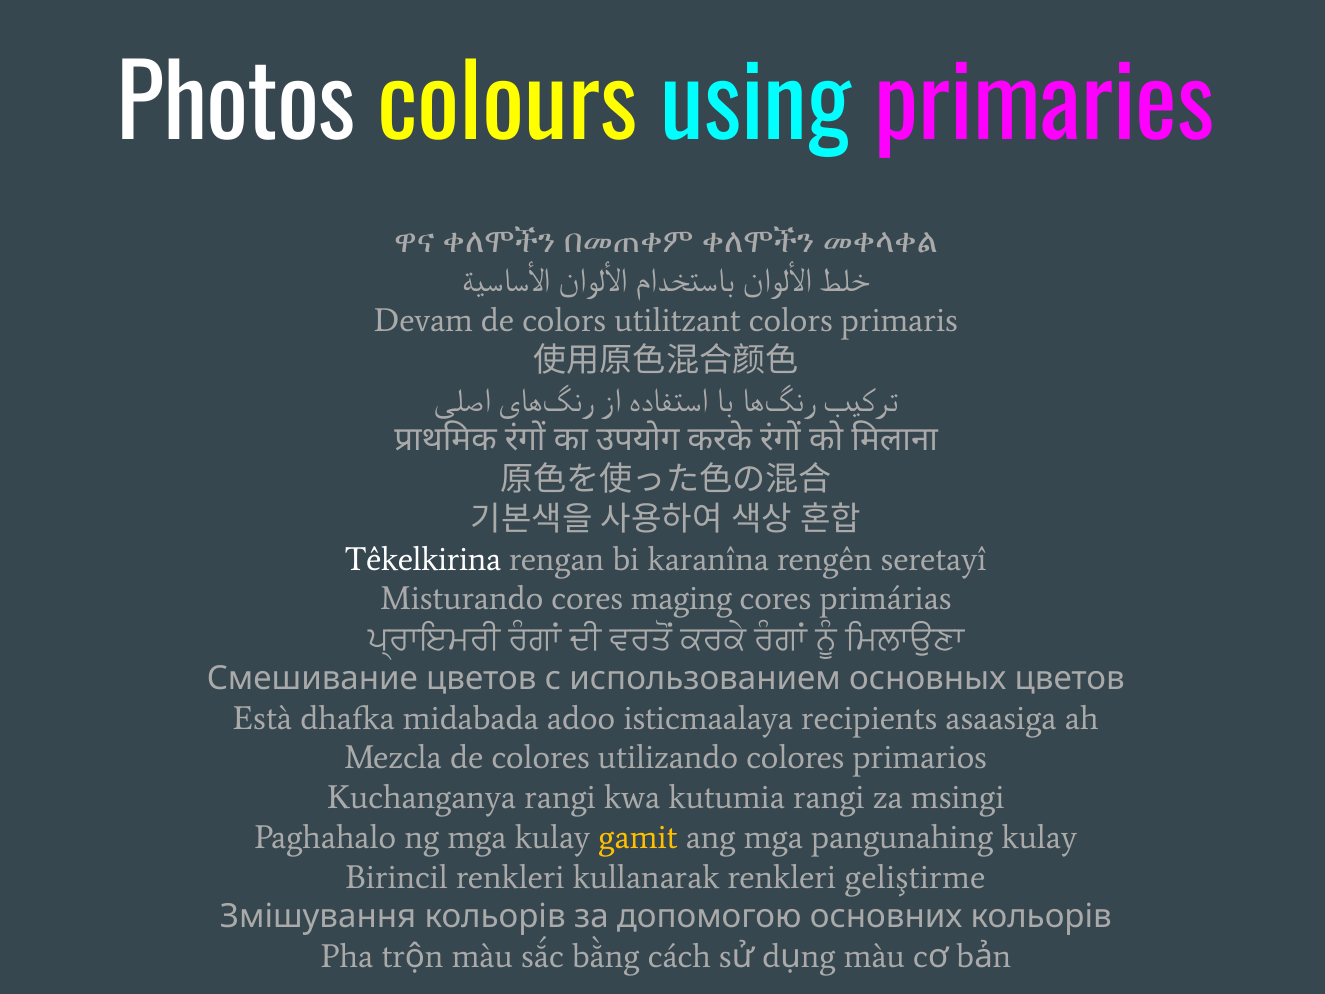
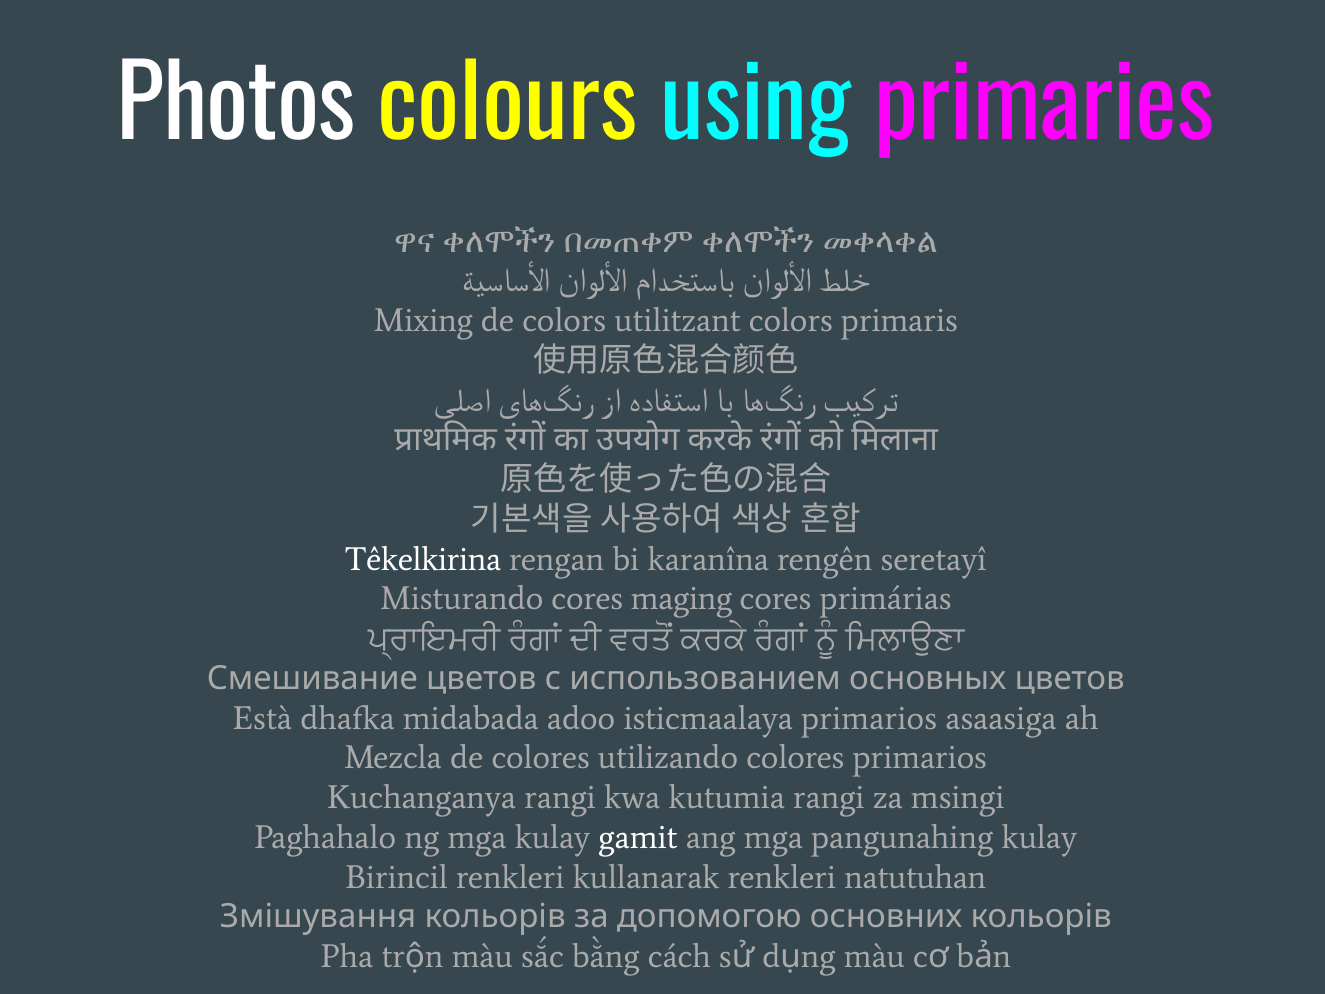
Devam: Devam -> Mixing
isticmaalaya recipients: recipients -> primarios
gamit colour: yellow -> white
geliştirme: geliştirme -> natutuhan
